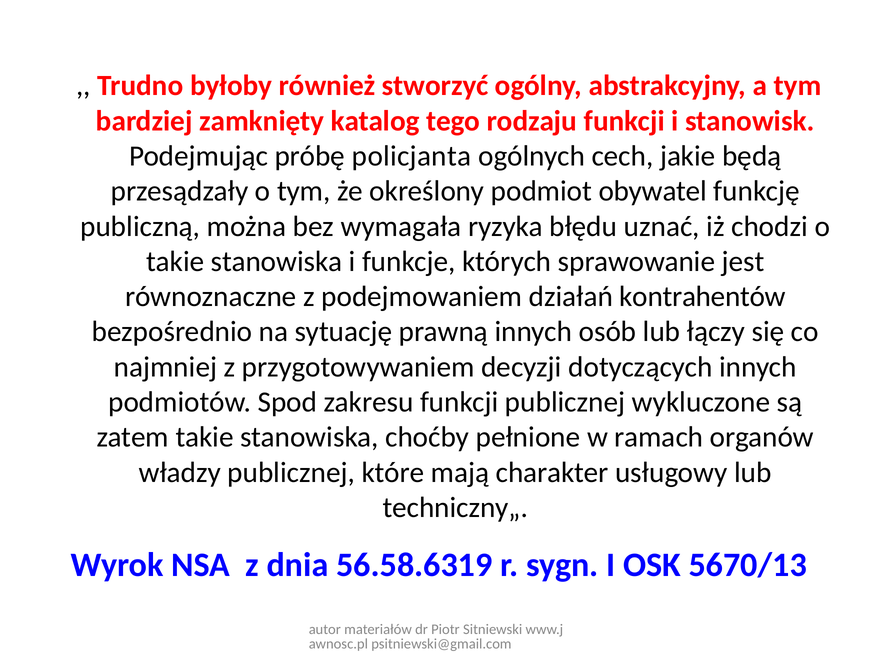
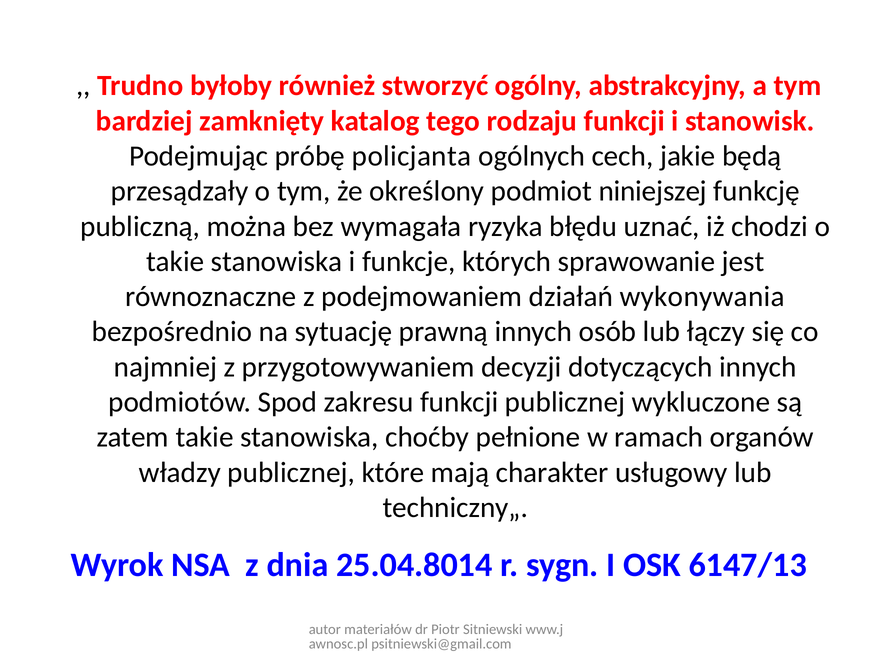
obywatel: obywatel -> niniejszej
kontrahentów: kontrahentów -> wykonywania
56.58.6319: 56.58.6319 -> 25.04.8014
5670/13: 5670/13 -> 6147/13
